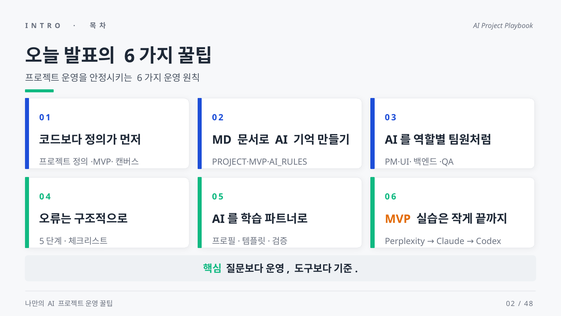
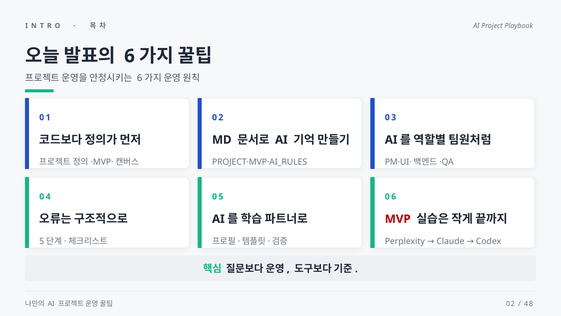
MVP colour: orange -> red
